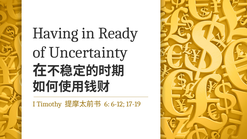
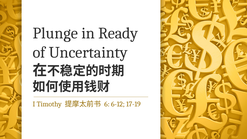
Having: Having -> Plunge
